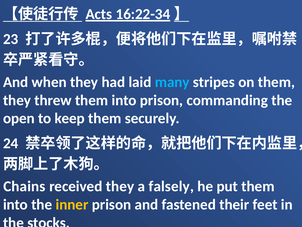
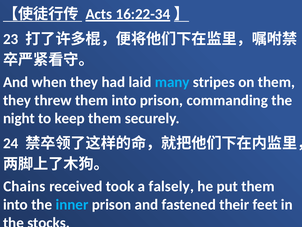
open: open -> night
received they: they -> took
inner colour: yellow -> light blue
